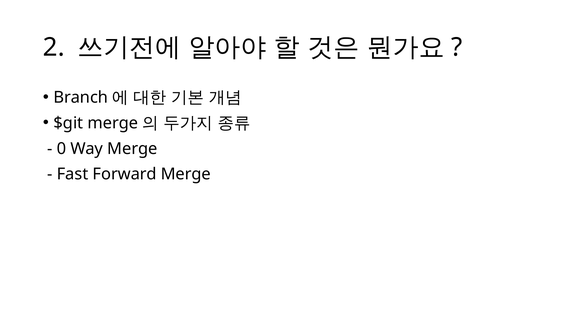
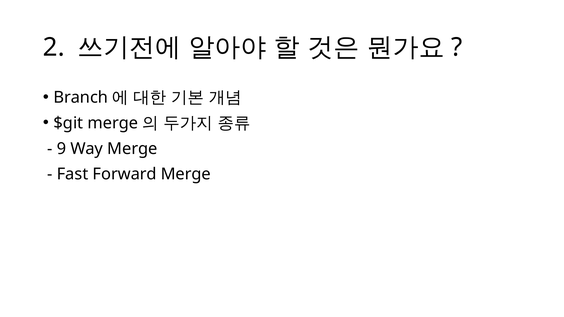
0: 0 -> 9
